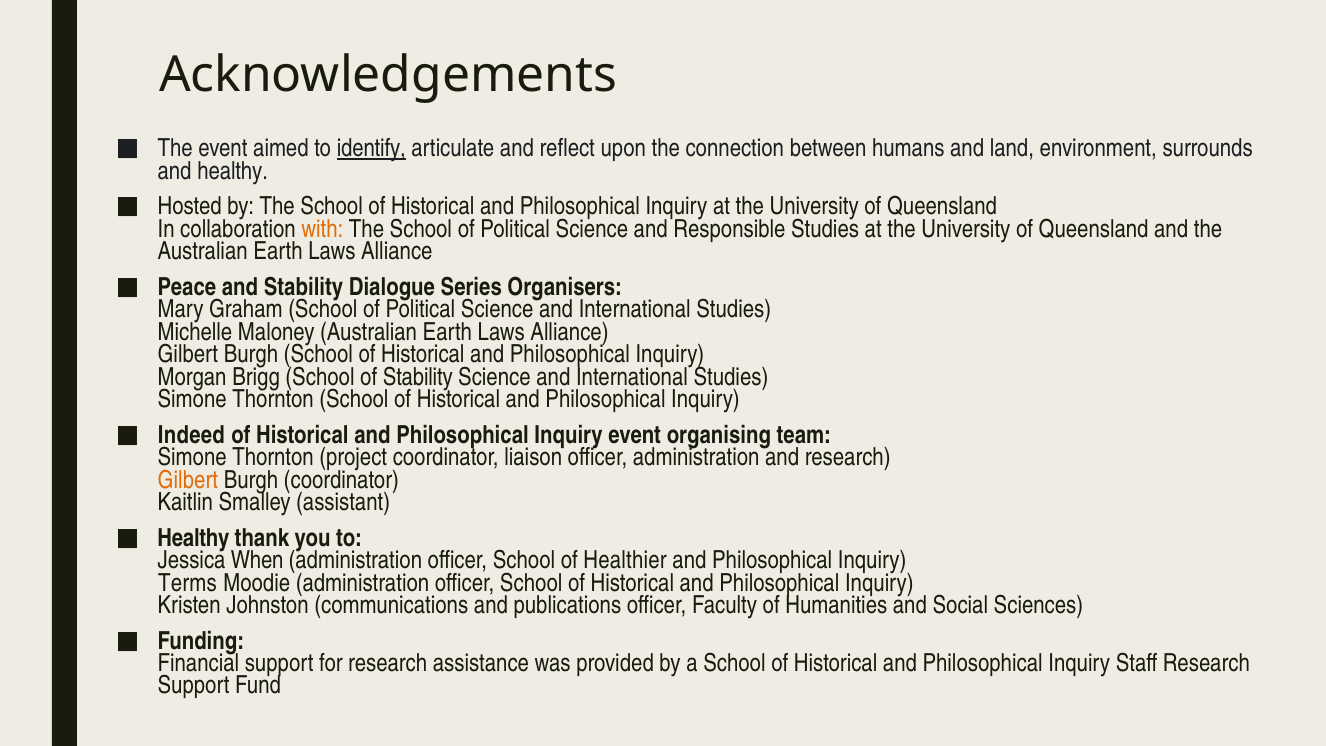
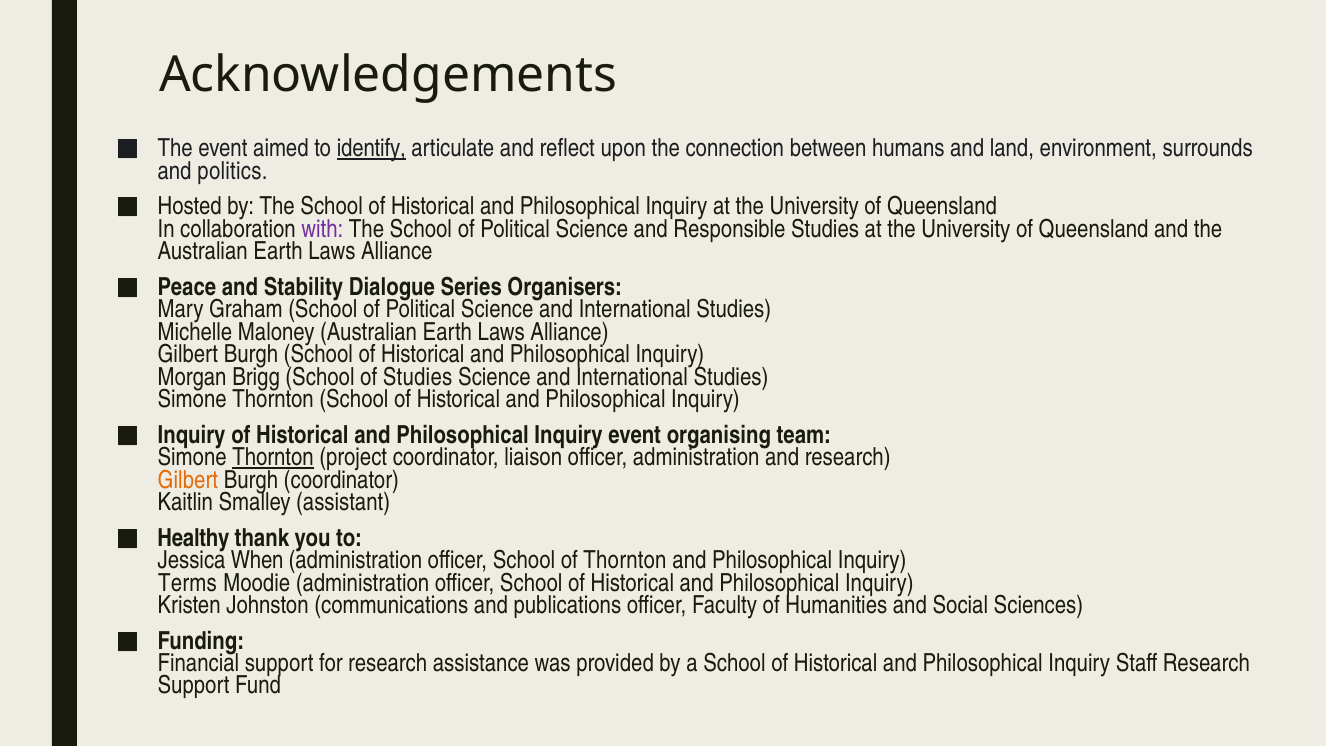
and healthy: healthy -> politics
with colour: orange -> purple
of Stability: Stability -> Studies
Indeed at (191, 435): Indeed -> Inquiry
Thornton at (273, 457) underline: none -> present
of Healthier: Healthier -> Thornton
